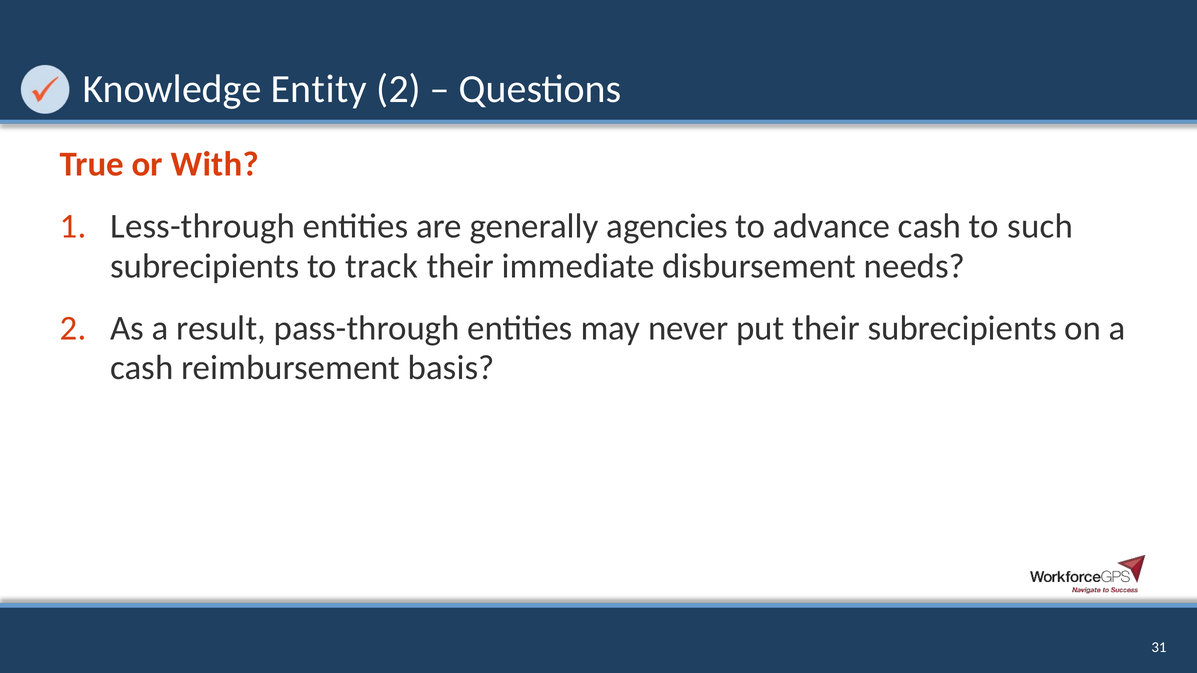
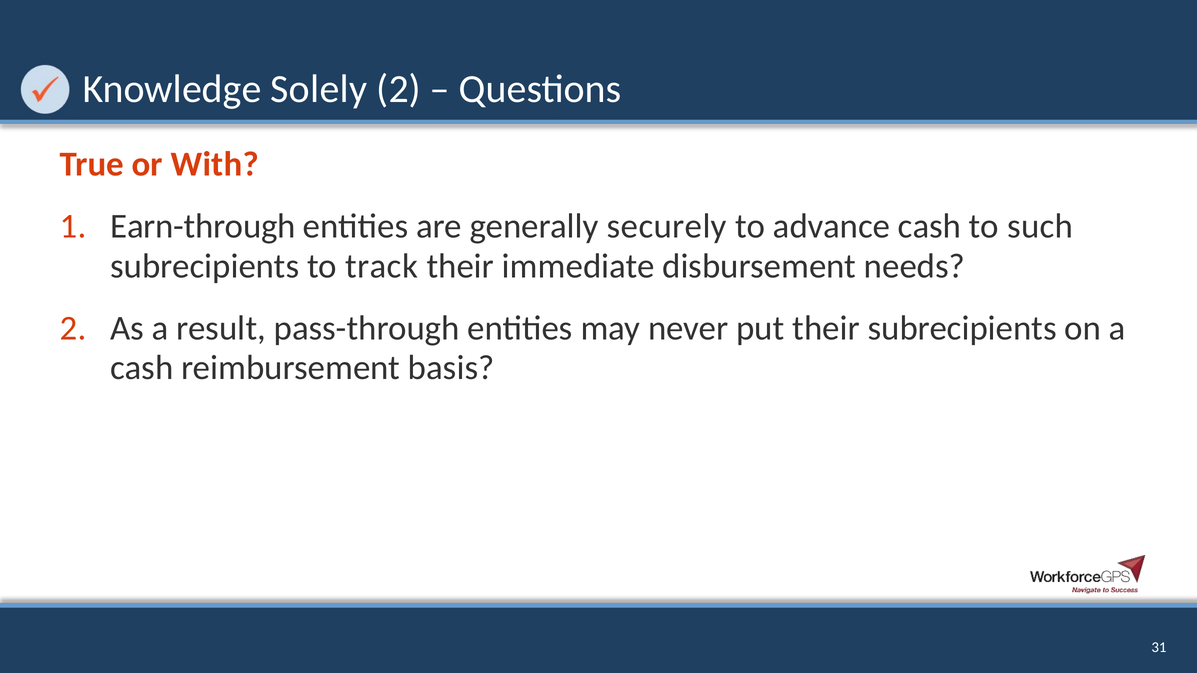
Entity: Entity -> Solely
Less-through: Less-through -> Earn-through
agencies: agencies -> securely
